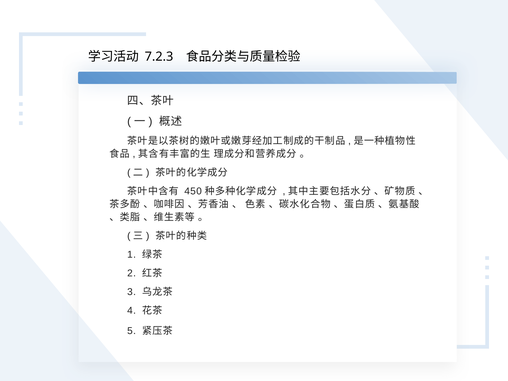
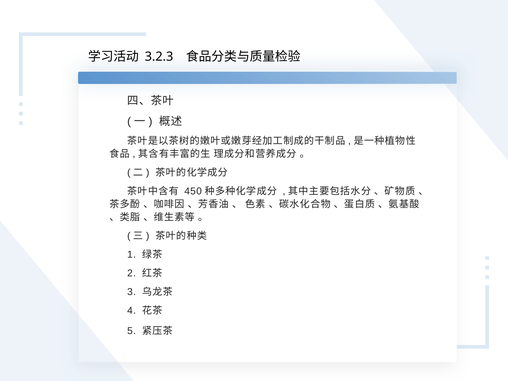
7.2.3: 7.2.3 -> 3.2.3
